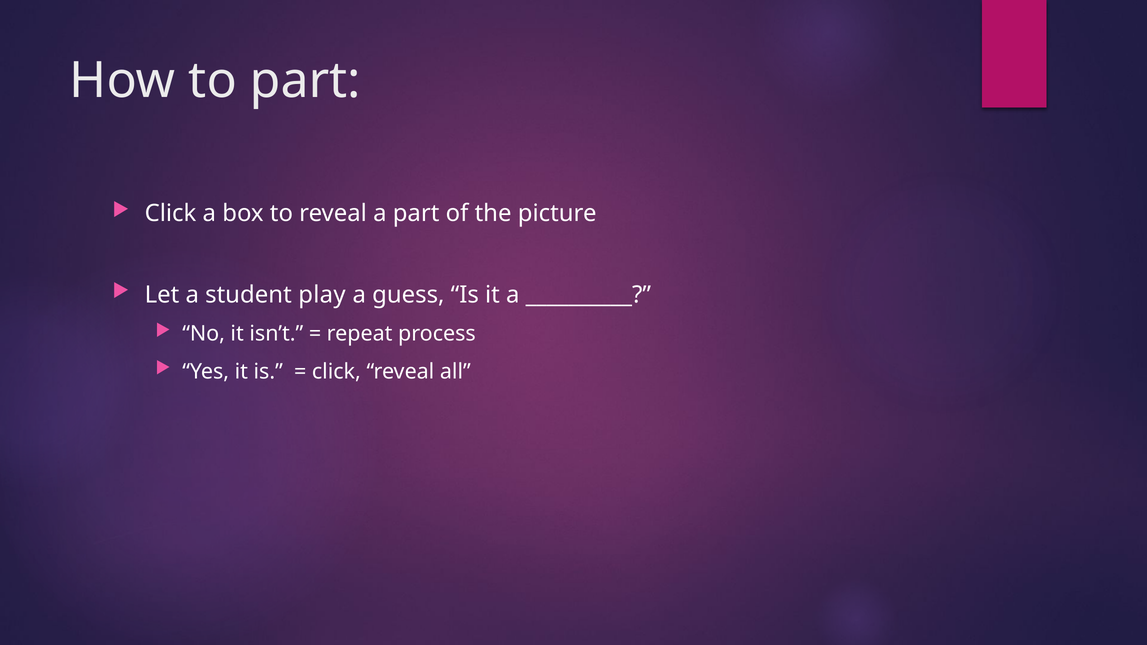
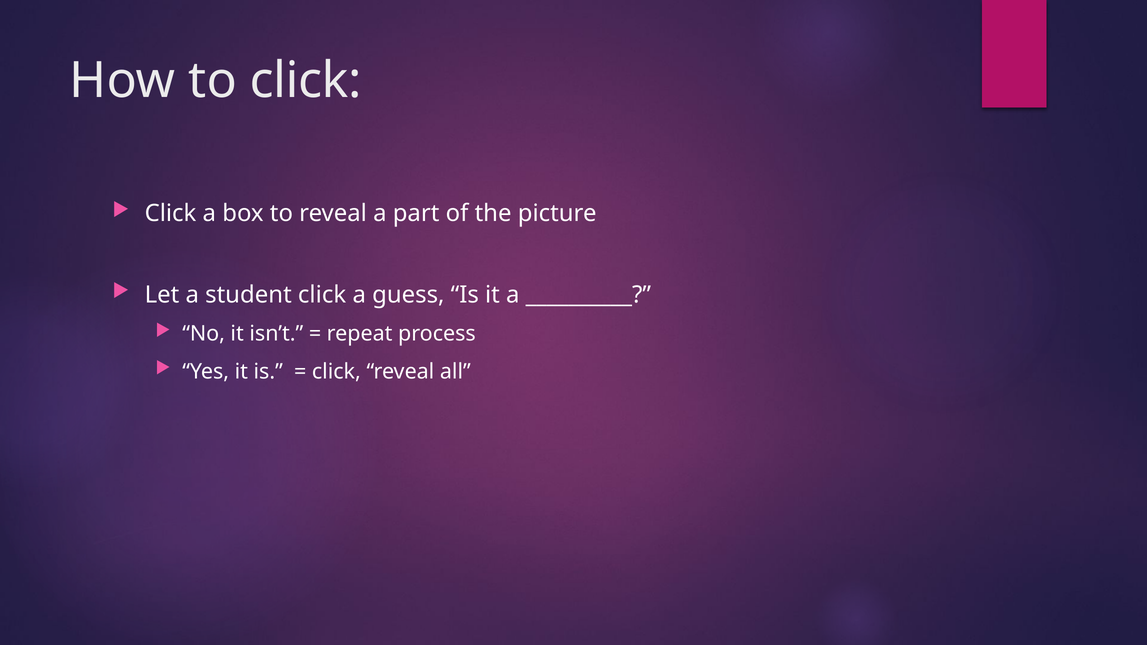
to part: part -> click
student play: play -> click
